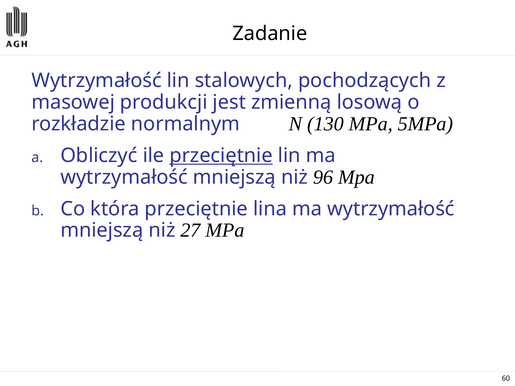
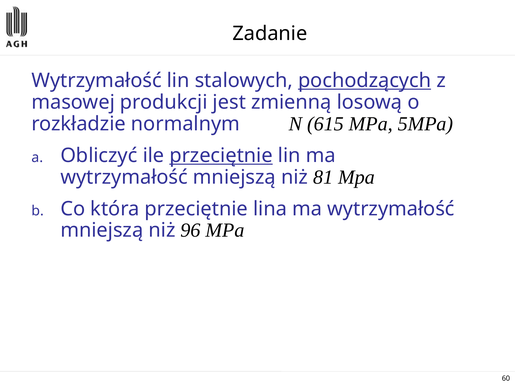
pochodzących underline: none -> present
130: 130 -> 615
96: 96 -> 81
27: 27 -> 96
